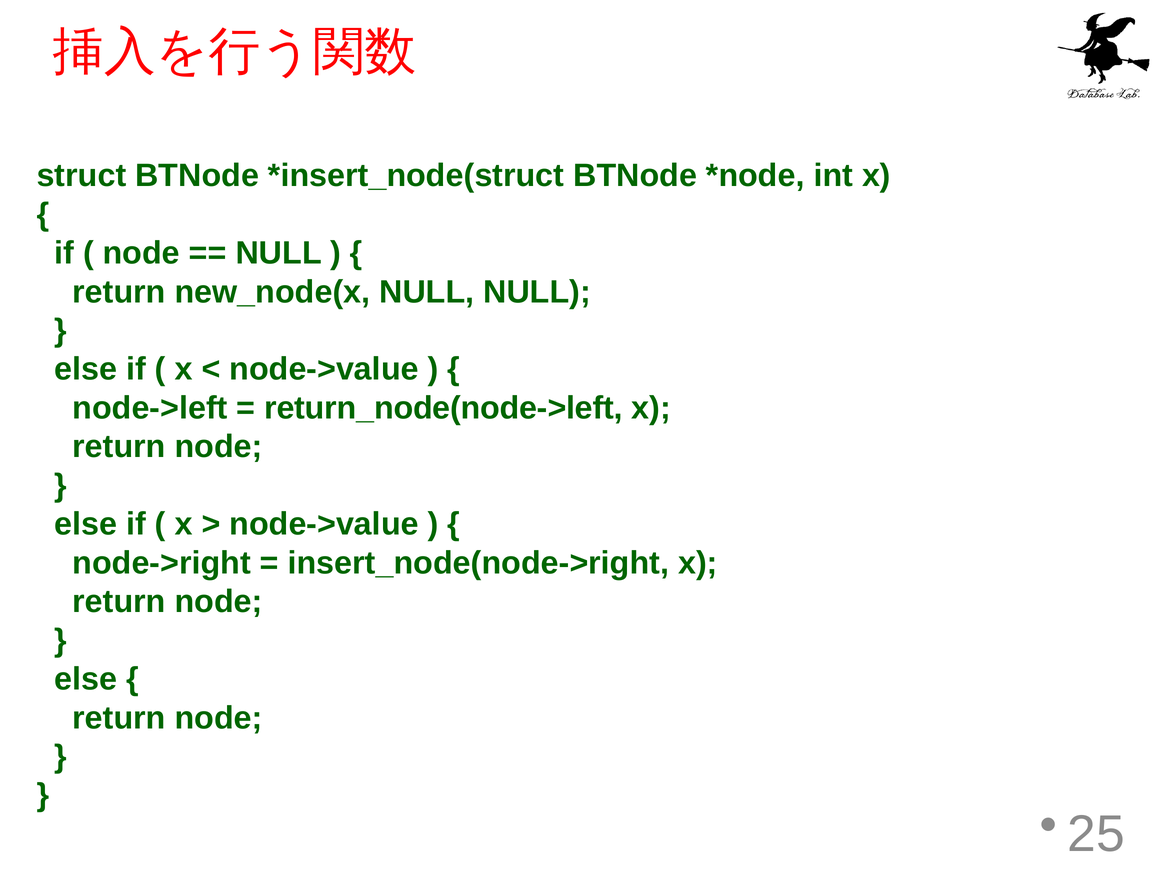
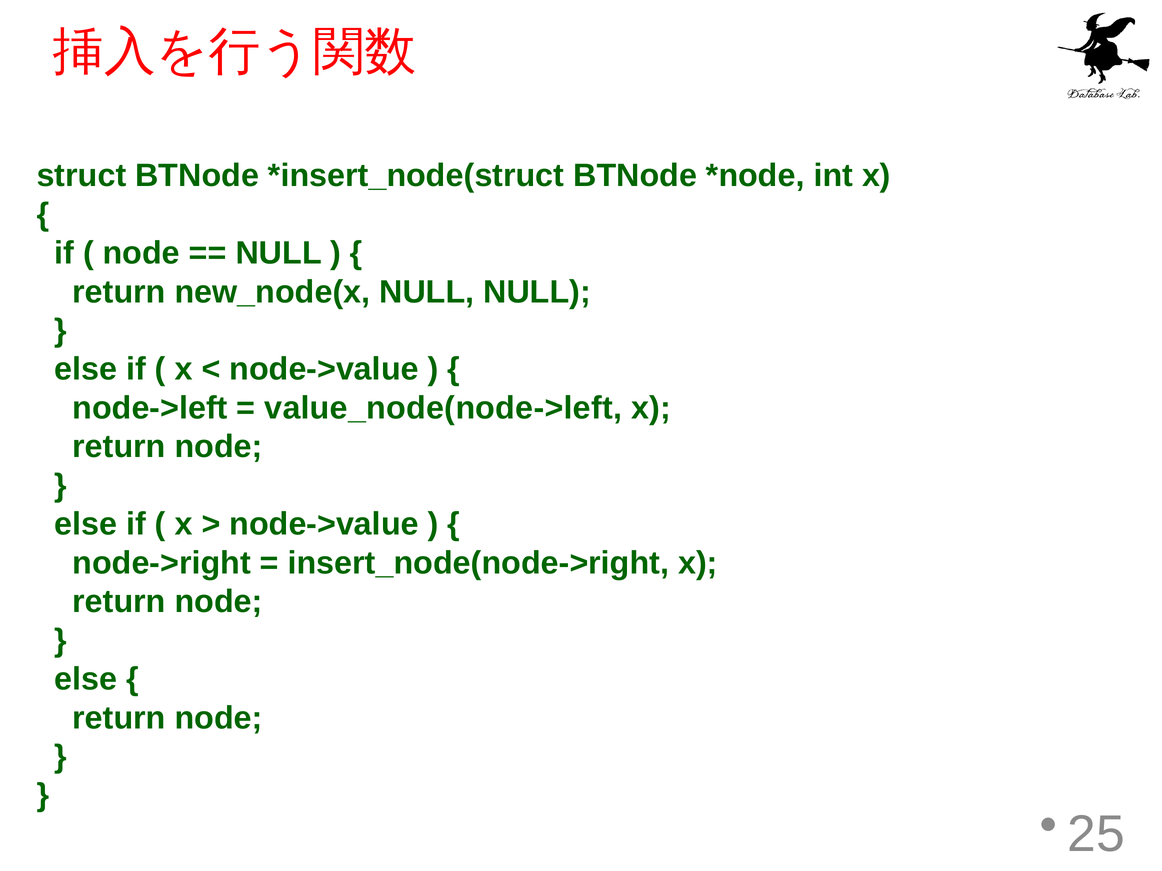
return_node(node->left: return_node(node->left -> value_node(node->left
